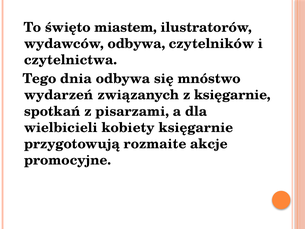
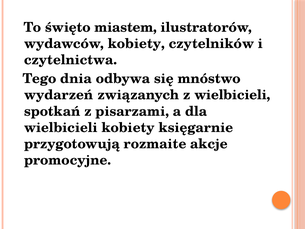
wydawców odbywa: odbywa -> kobiety
z księgarnie: księgarnie -> wielbicieli
